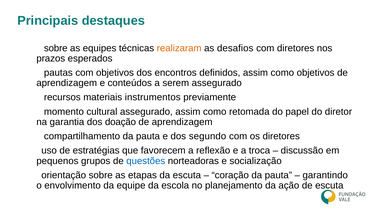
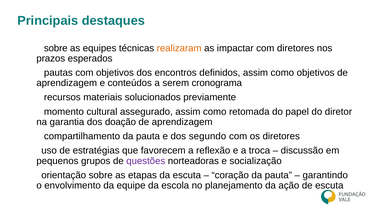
desafios: desafios -> impactar
serem assegurado: assegurado -> cronograma
instrumentos: instrumentos -> solucionados
questões colour: blue -> purple
